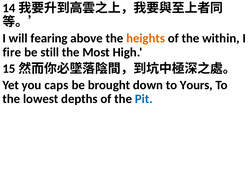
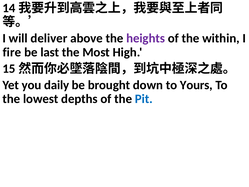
fearing: fearing -> deliver
heights colour: orange -> purple
still: still -> last
caps: caps -> daily
